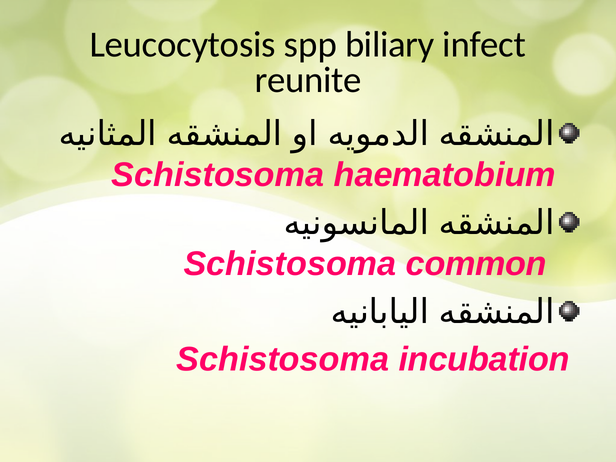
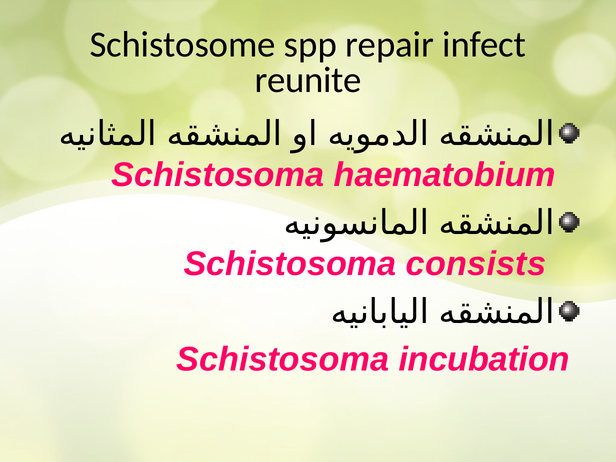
Leucocytosis: Leucocytosis -> Schistosome
biliary: biliary -> repair
common: common -> consists
